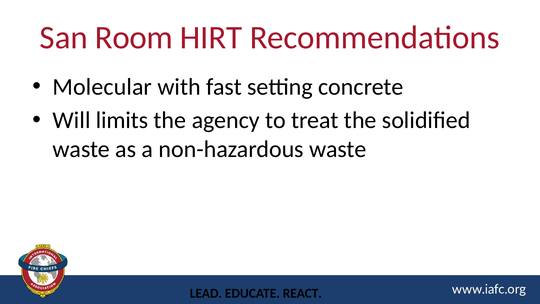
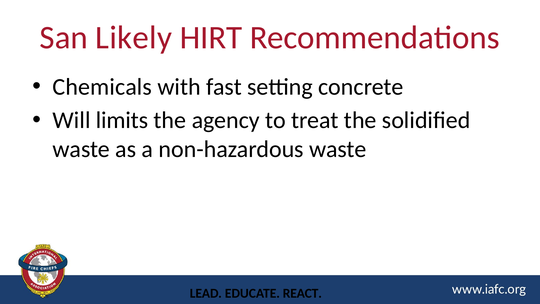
Room: Room -> Likely
Molecular: Molecular -> Chemicals
